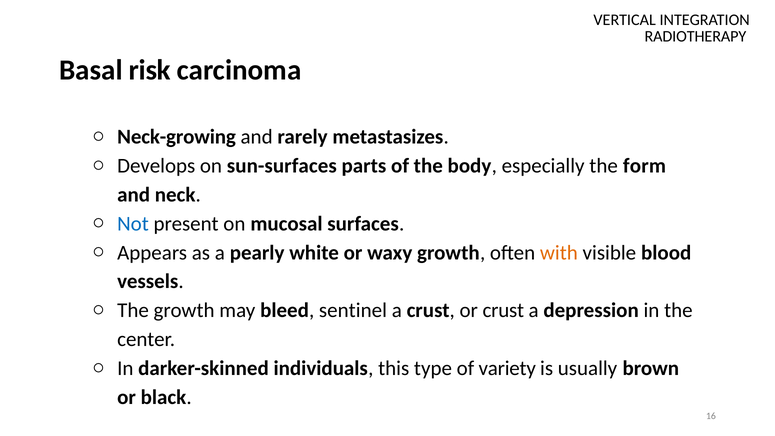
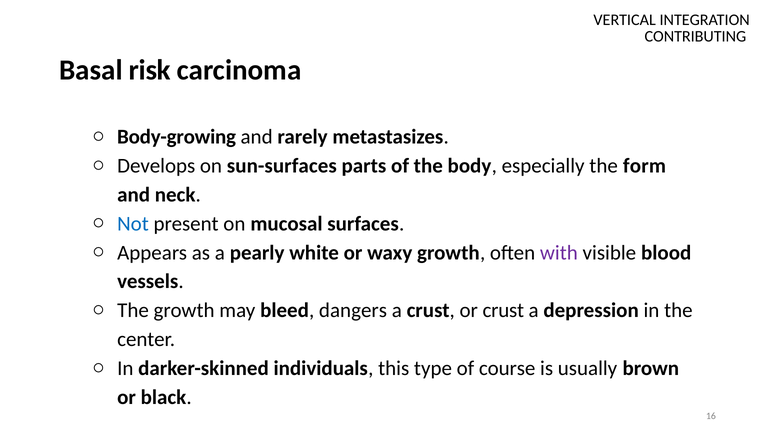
RADIOTHERAPY: RADIOTHERAPY -> CONTRIBUTING
Neck-growing: Neck-growing -> Body-growing
with colour: orange -> purple
sentinel: sentinel -> dangers
variety: variety -> course
